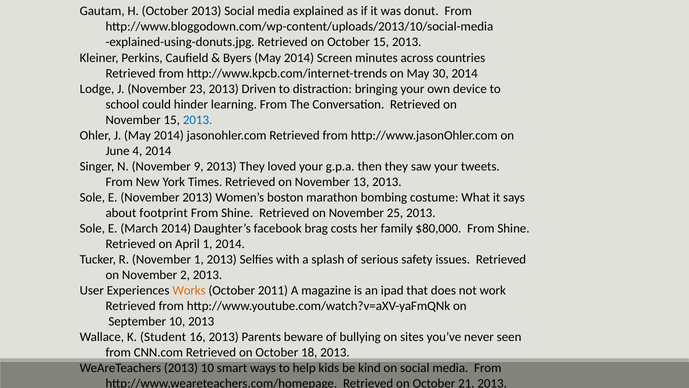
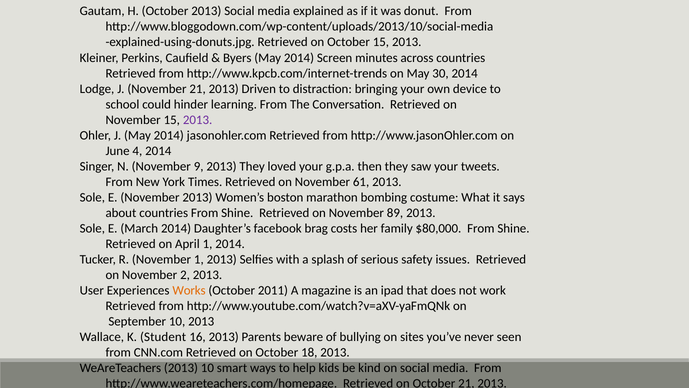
November 23: 23 -> 21
2013 at (198, 120) colour: blue -> purple
13: 13 -> 61
about footprint: footprint -> countries
25: 25 -> 89
